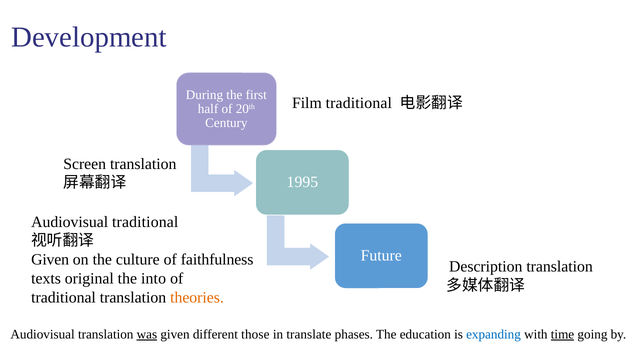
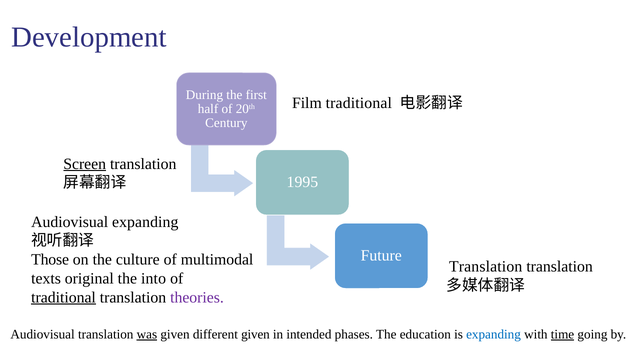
Screen underline: none -> present
Audiovisual traditional: traditional -> expanding
Given at (50, 260): Given -> Those
faithfulness: faithfulness -> multimodal
Description at (486, 267): Description -> Translation
traditional at (64, 298) underline: none -> present
theories colour: orange -> purple
different those: those -> given
translate: translate -> intended
